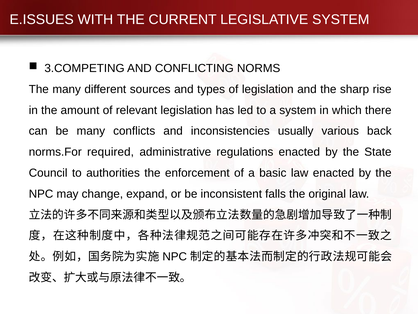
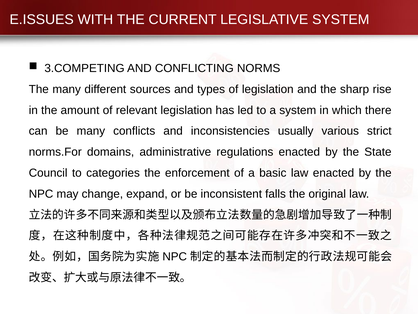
back: back -> strict
required: required -> domains
authorities: authorities -> categories
